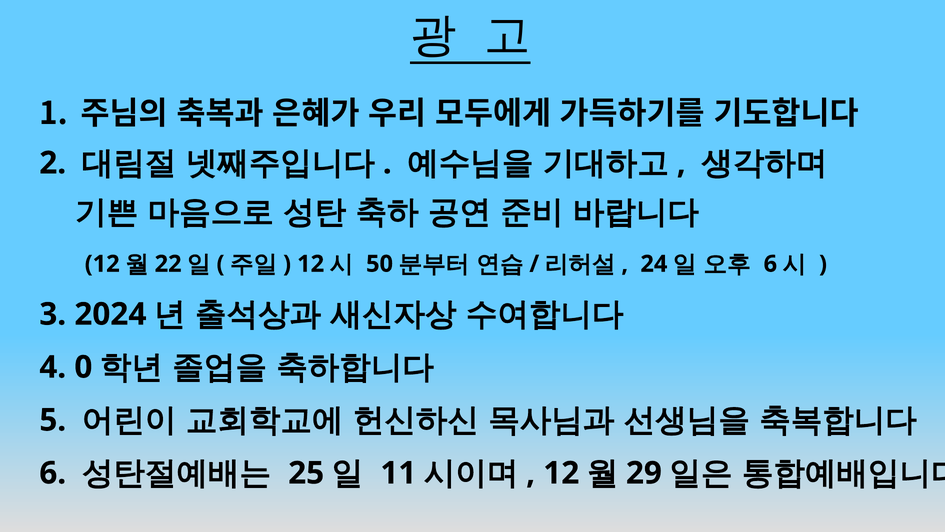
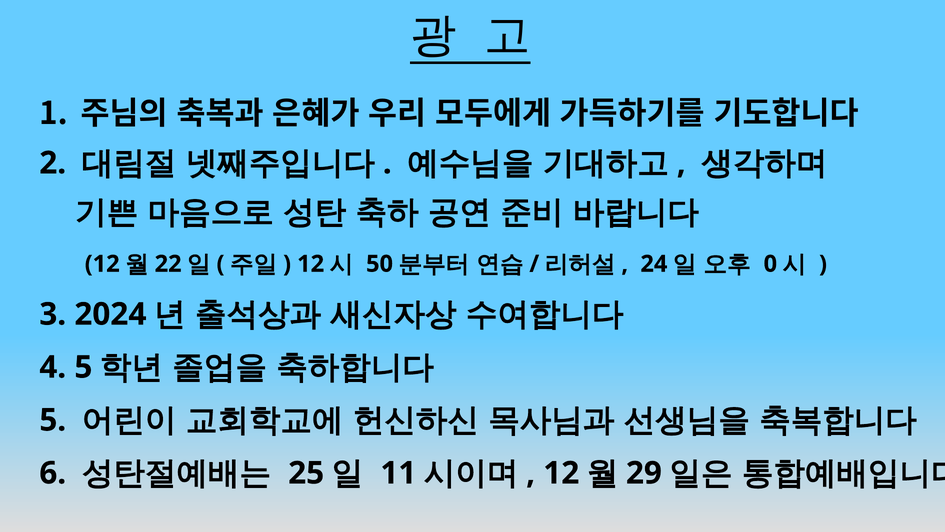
6 at (770, 264): 6 -> 0
4 0: 0 -> 5
